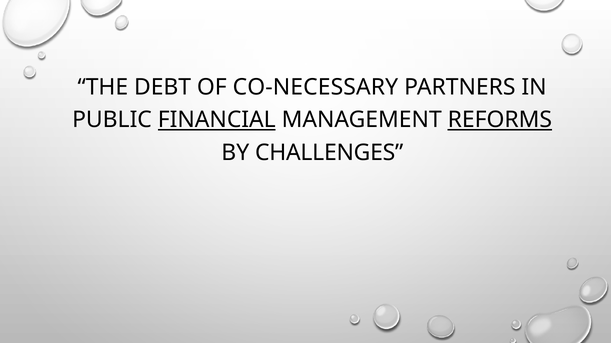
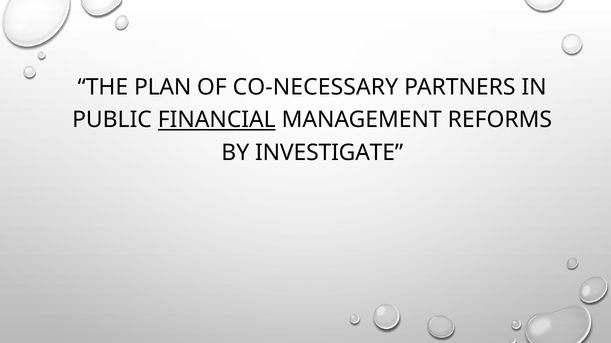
DEBT: DEBT -> PLAN
REFORMS underline: present -> none
CHALLENGES: CHALLENGES -> INVESTIGATE
